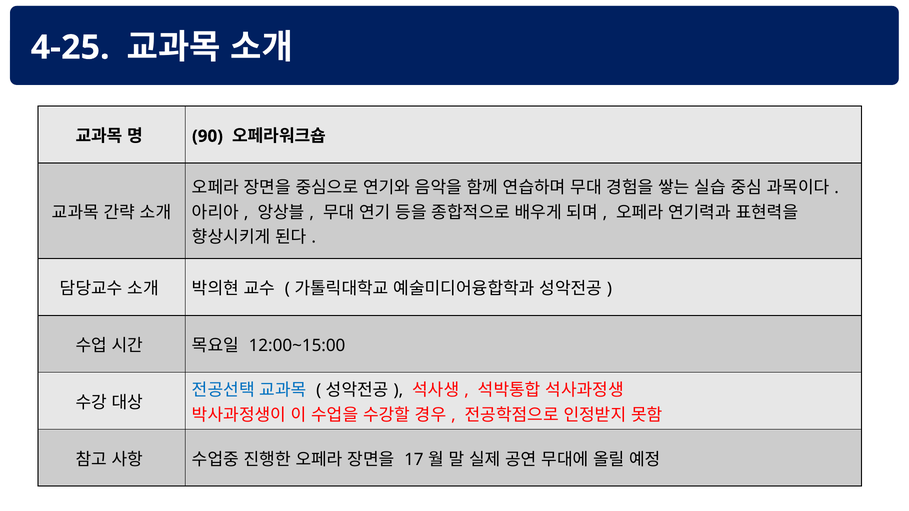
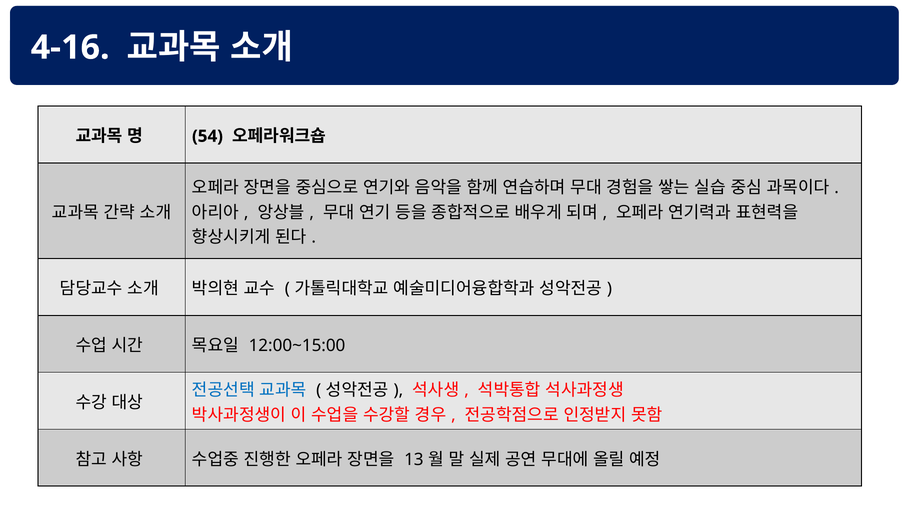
4-25: 4-25 -> 4-16
90: 90 -> 54
17: 17 -> 13
